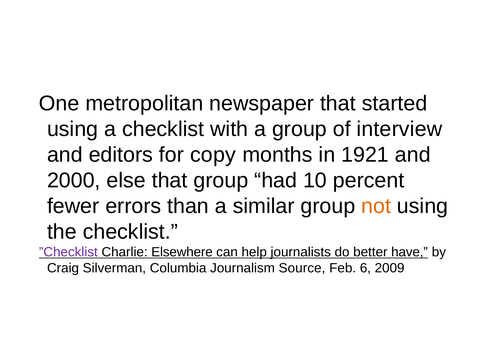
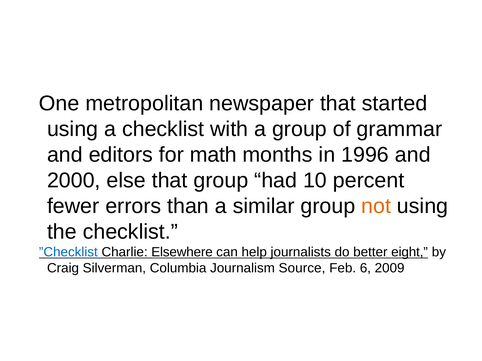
interview: interview -> grammar
copy: copy -> math
1921: 1921 -> 1996
”Checklist colour: purple -> blue
have: have -> eight
